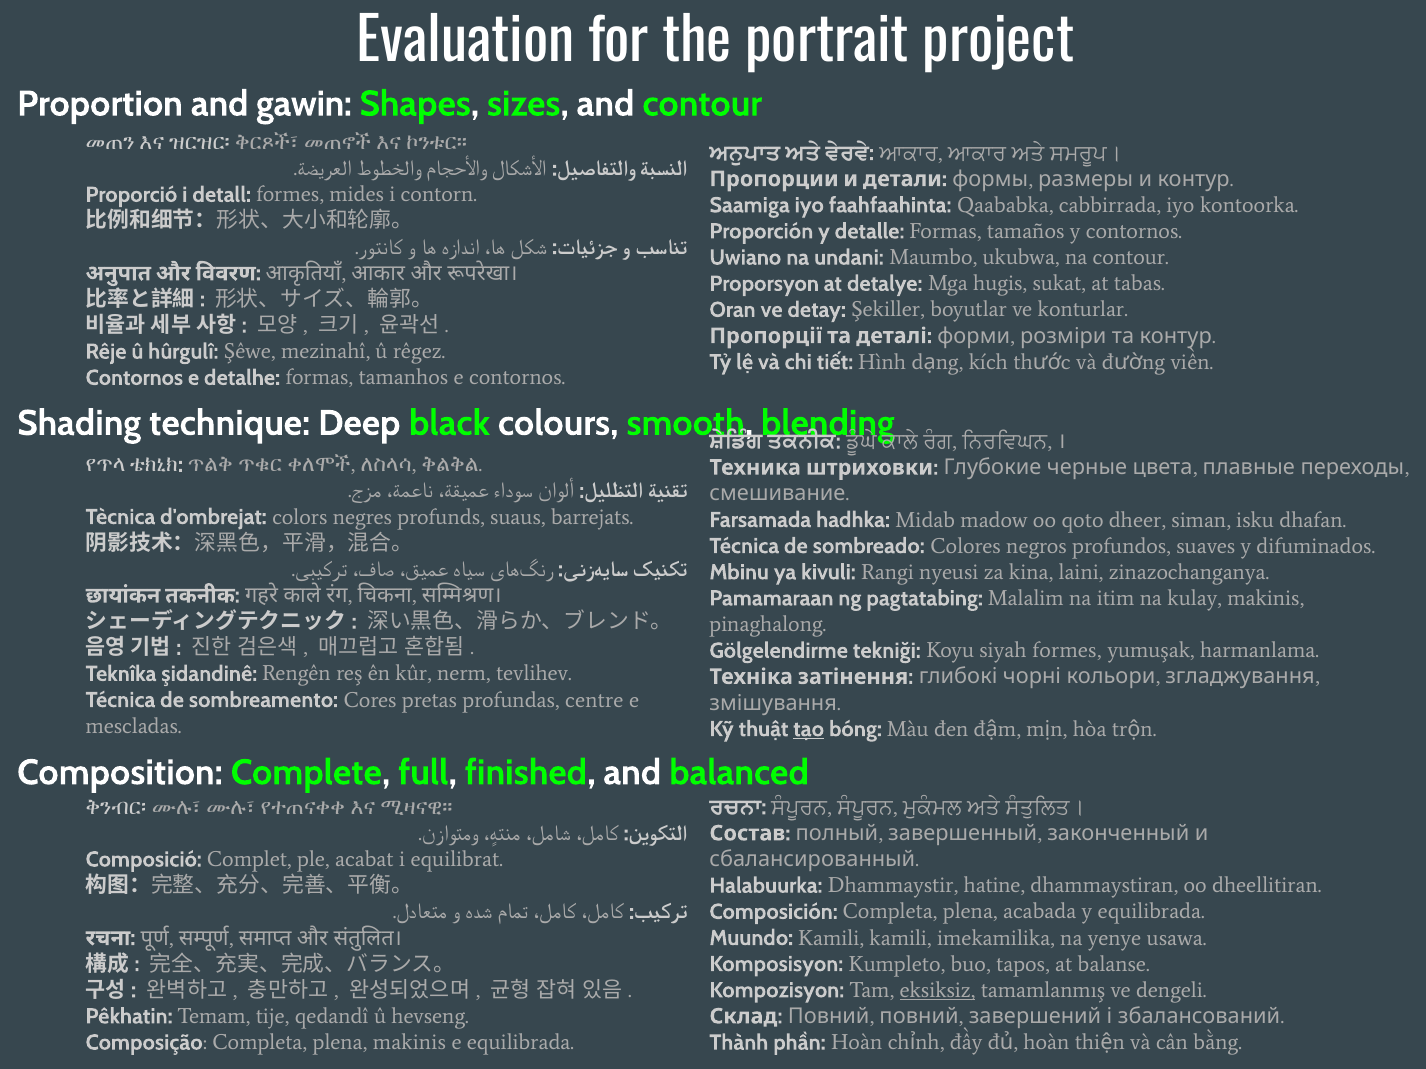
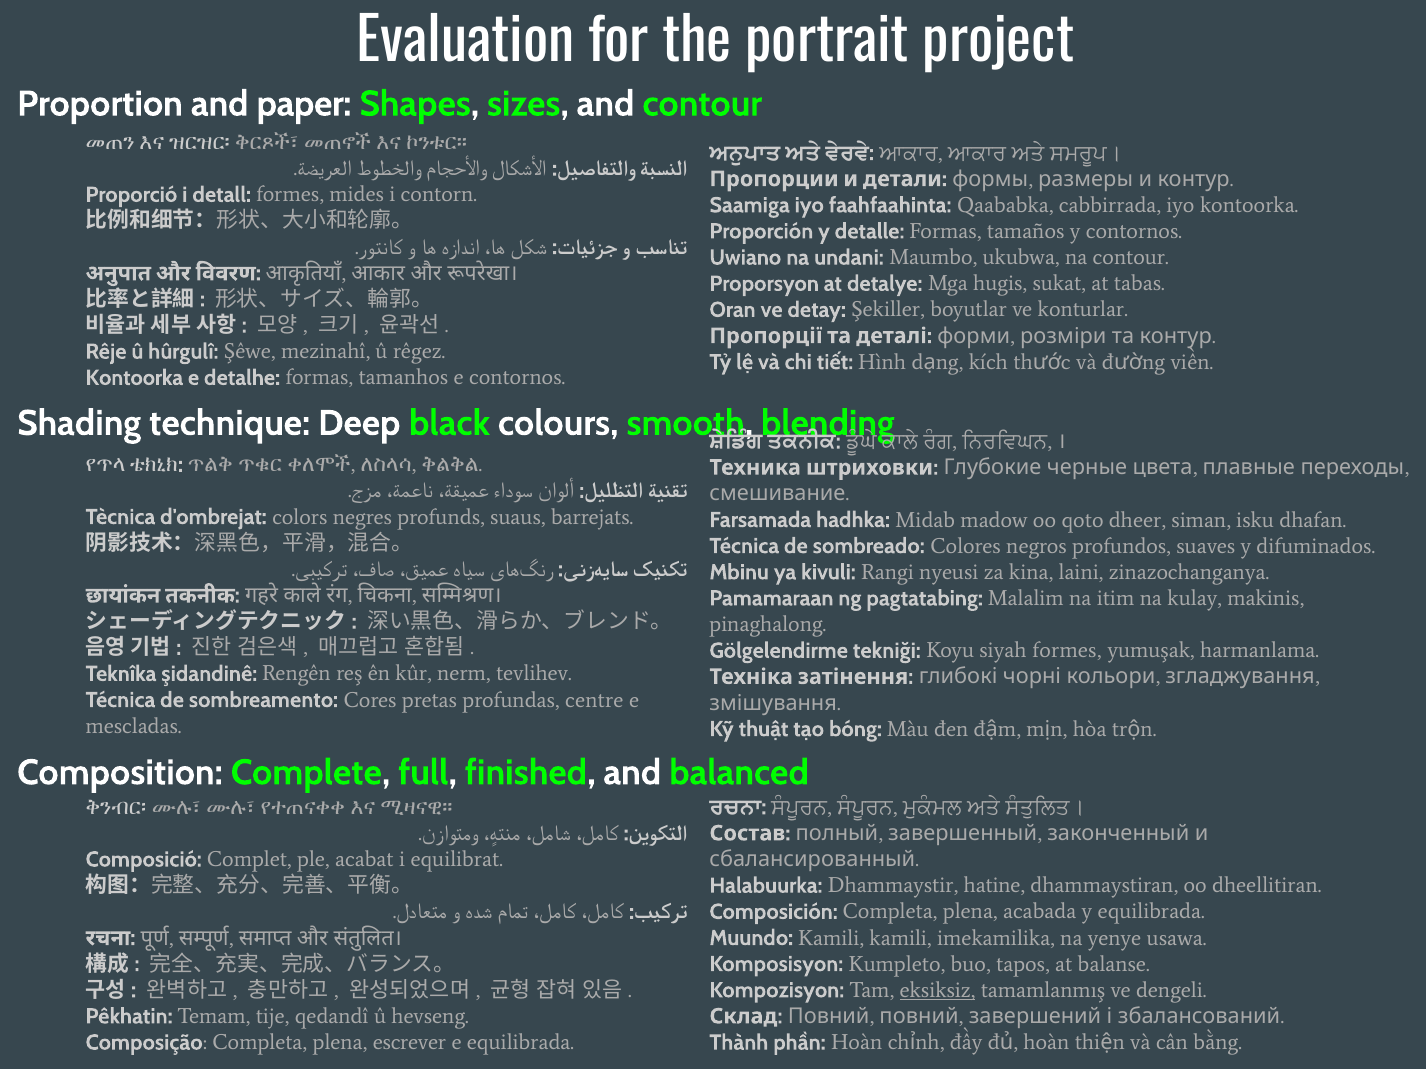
gawin: gawin -> paper
Contornos at (134, 378): Contornos -> Kontoorka
tạo underline: present -> none
plena makinis: makinis -> escrever
